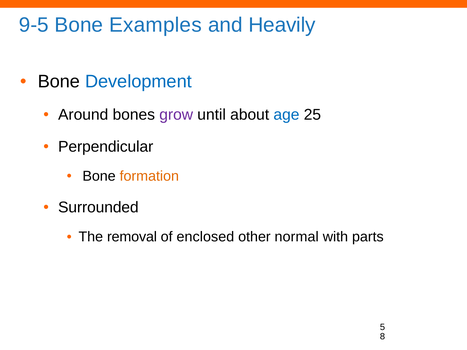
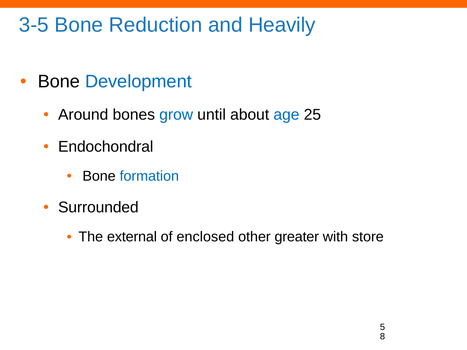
9-5: 9-5 -> 3-5
Examples: Examples -> Reduction
grow colour: purple -> blue
Perpendicular: Perpendicular -> Endochondral
formation colour: orange -> blue
removal: removal -> external
normal: normal -> greater
parts: parts -> store
